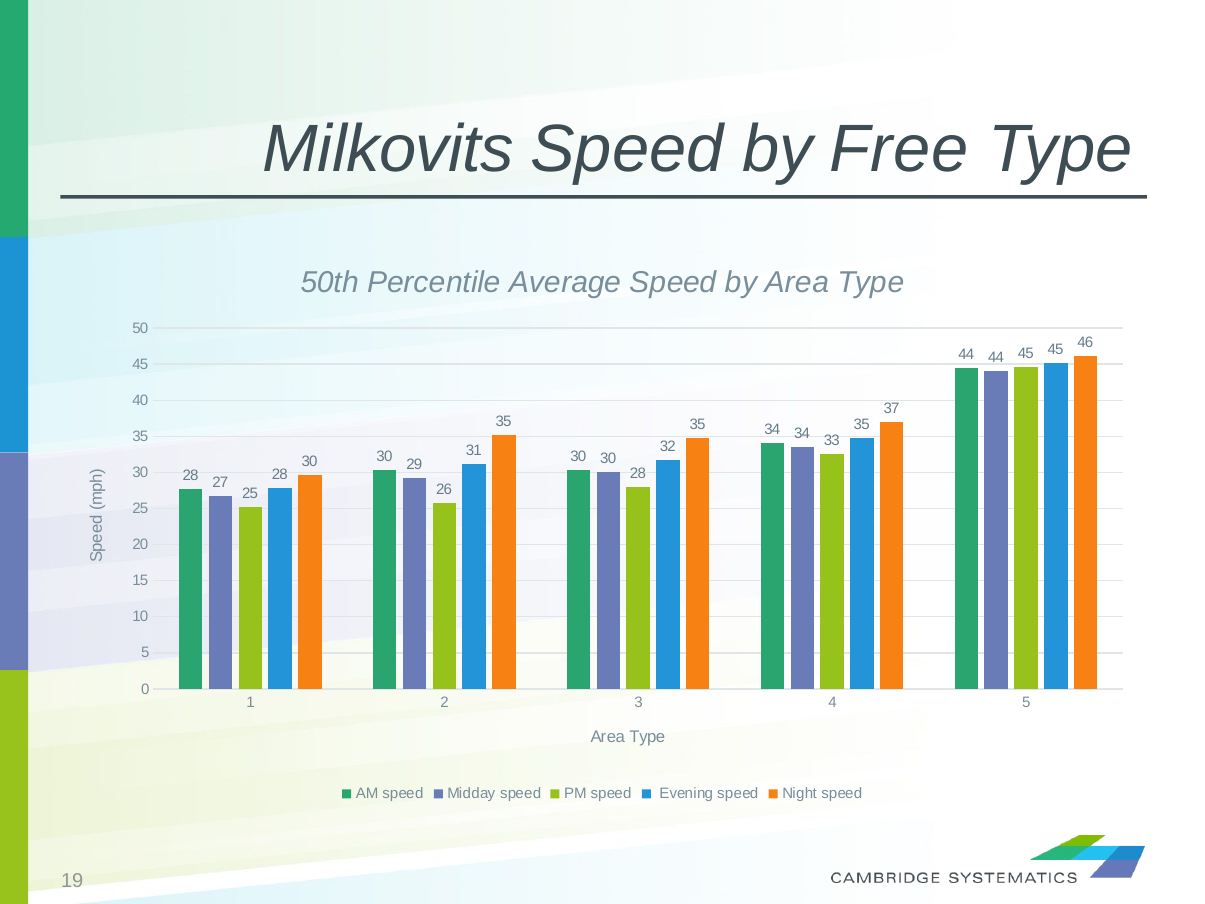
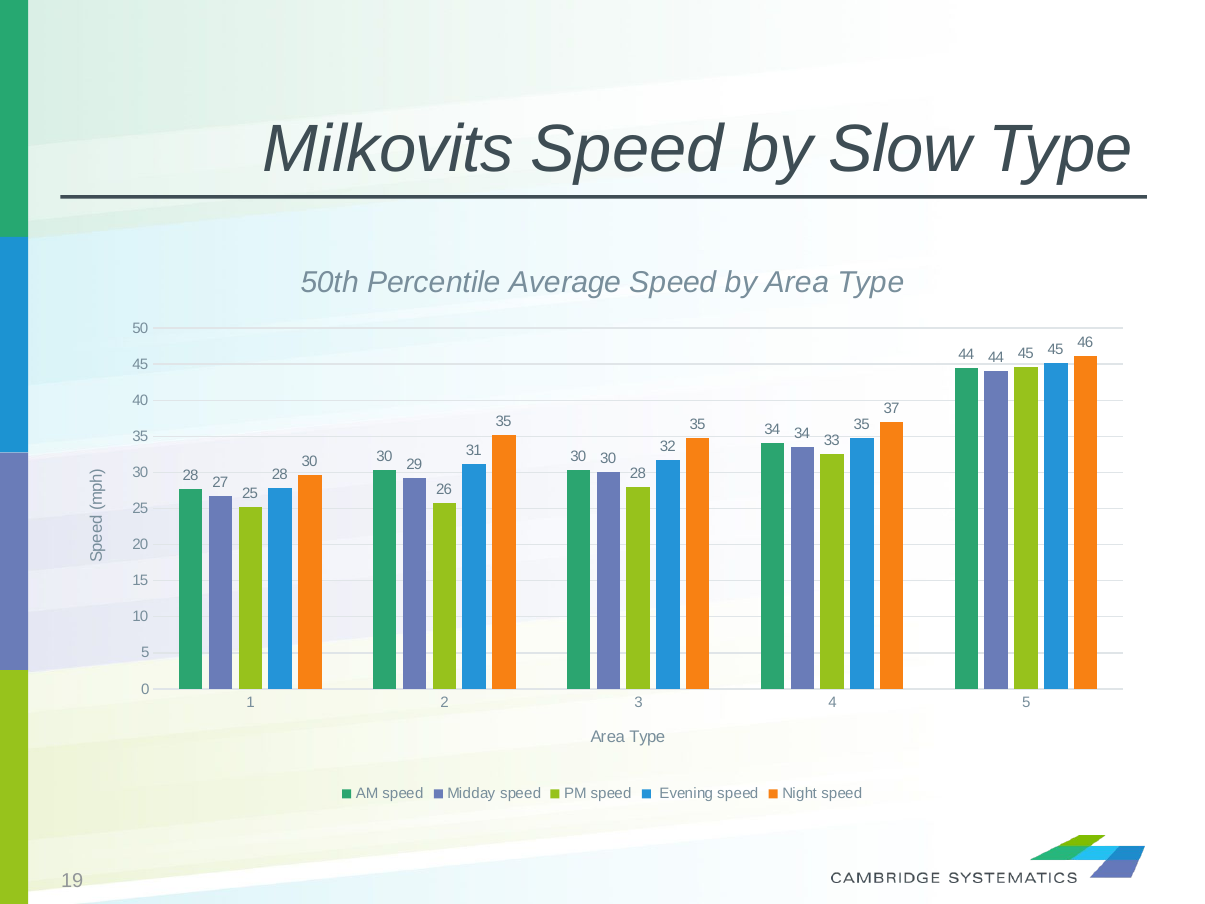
Free: Free -> Slow
